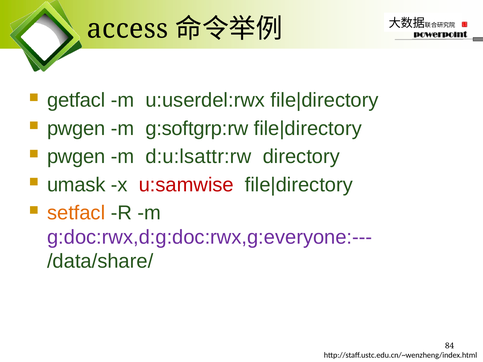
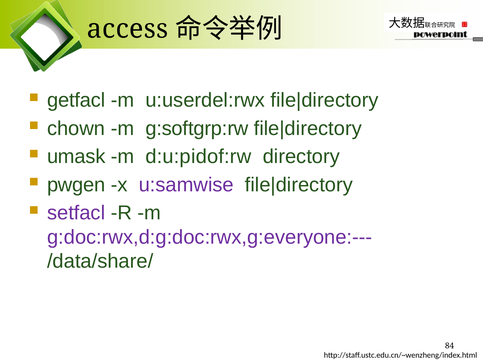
pwgen at (76, 129): pwgen -> chown
pwgen at (76, 157): pwgen -> umask
d:u:lsattr:rw: d:u:lsattr:rw -> d:u:pidof:rw
umask: umask -> pwgen
u:samwise colour: red -> purple
setfacl colour: orange -> purple
